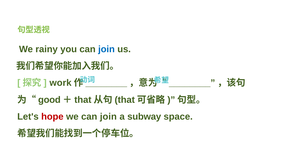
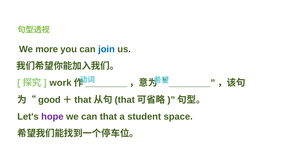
rainy: rainy -> more
hope colour: red -> purple
we can join: join -> that
subway: subway -> student
